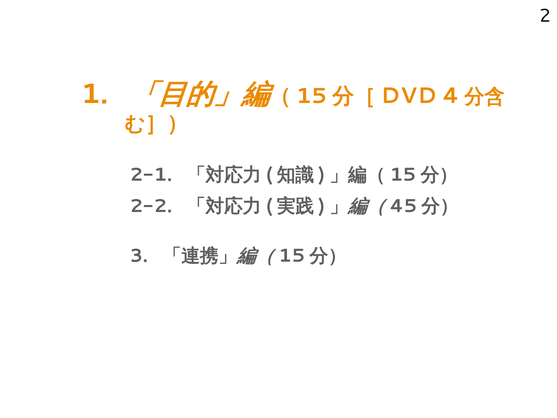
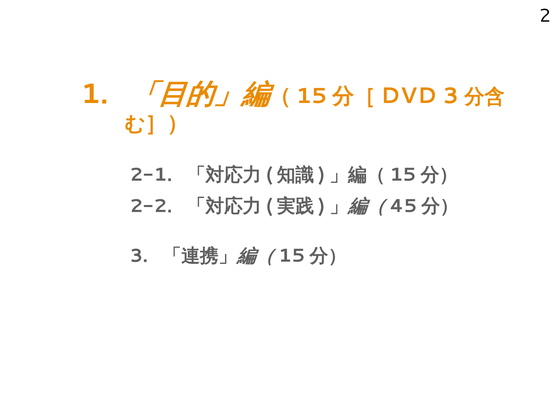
4 at (451, 96): 4 -> 3
